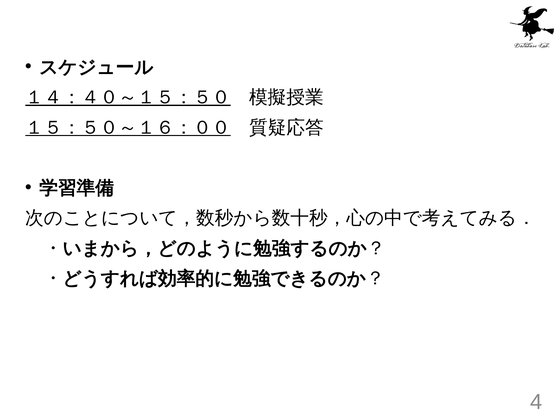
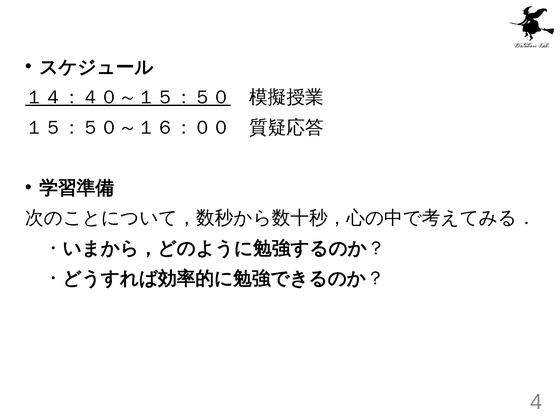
１５：５０～１６：００ underline: present -> none
